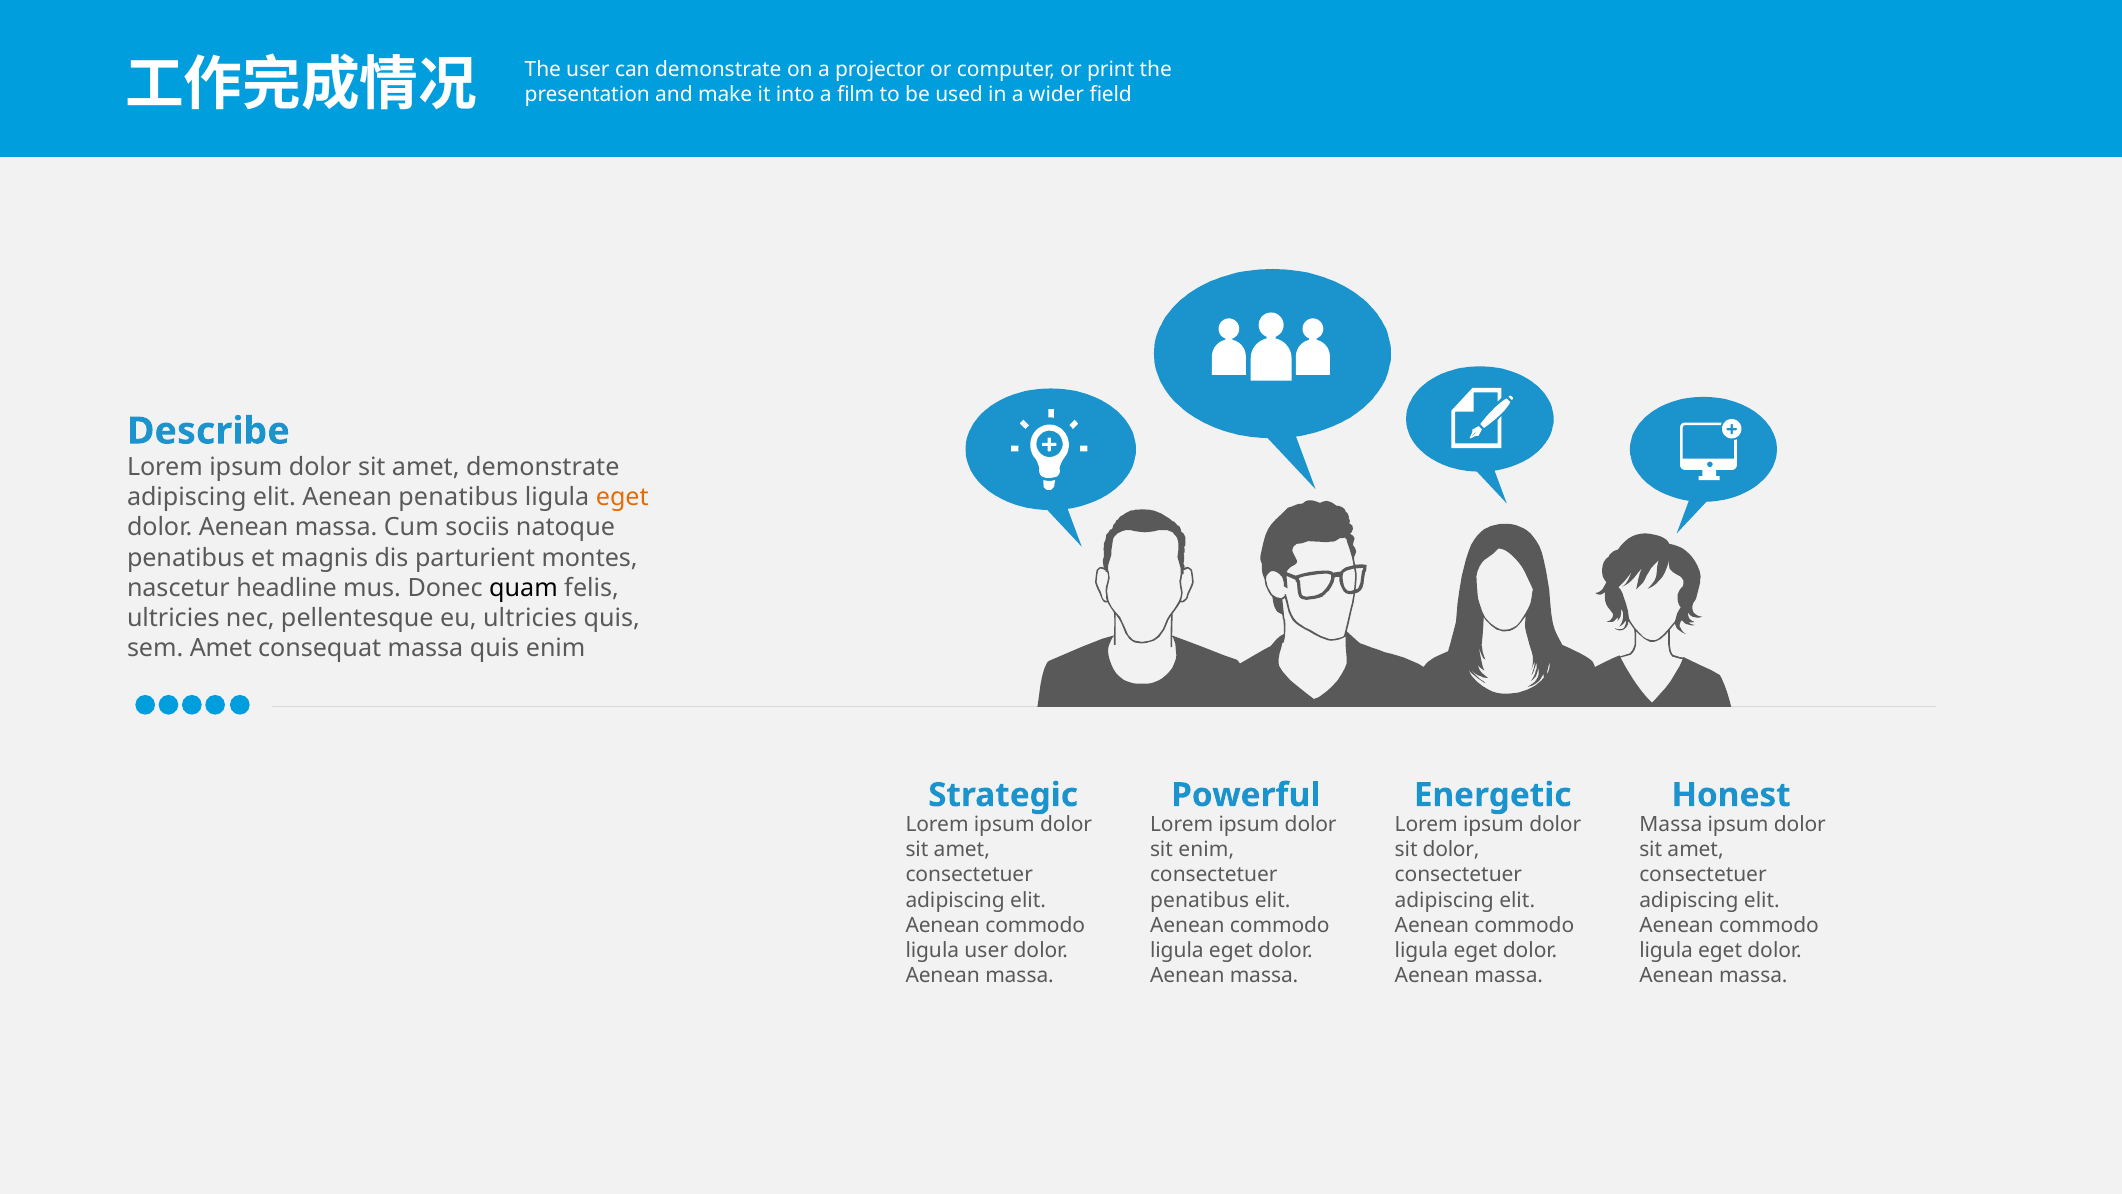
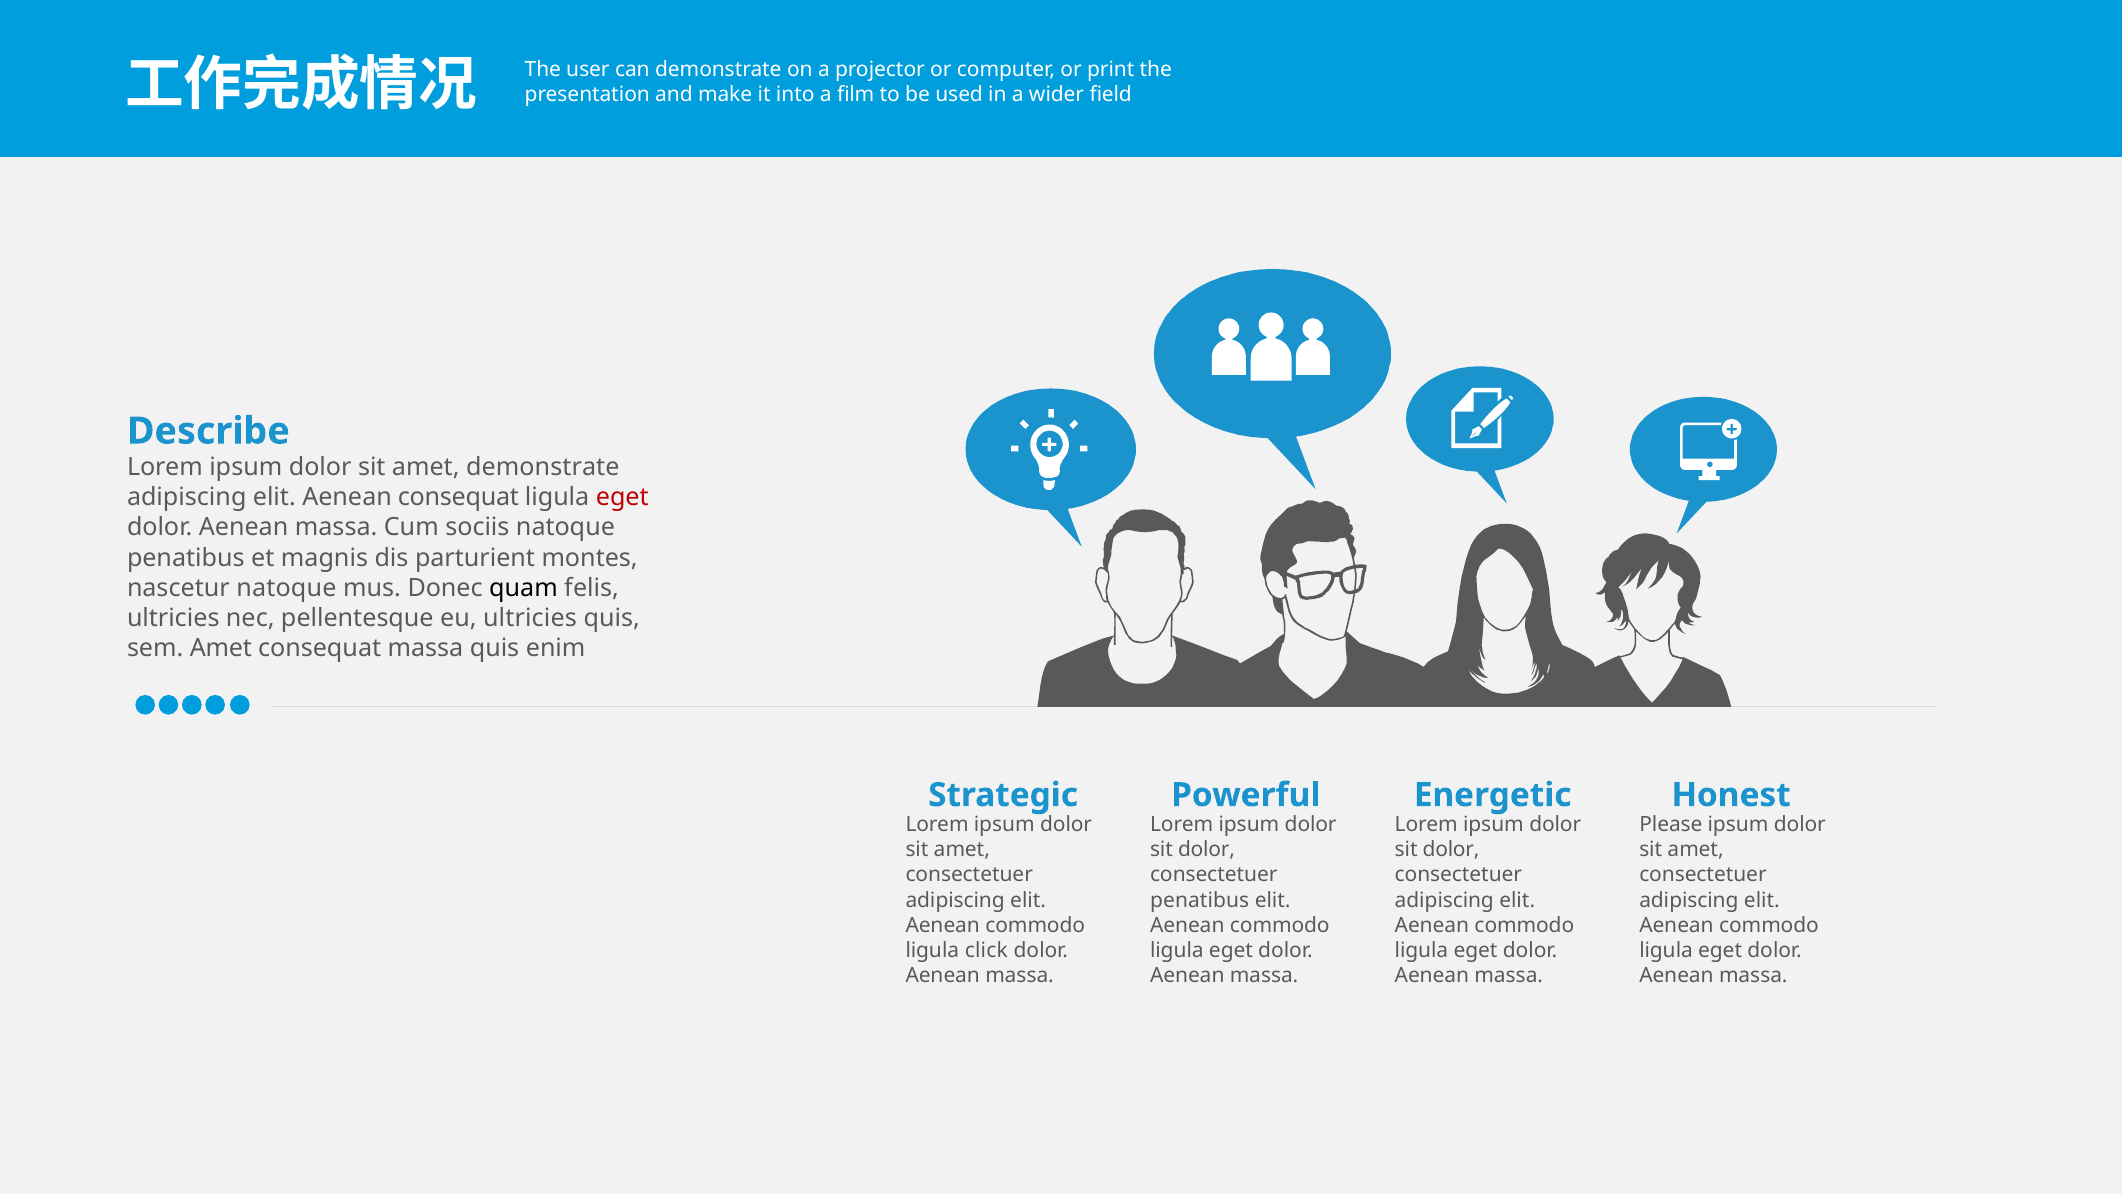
Aenean penatibus: penatibus -> consequat
eget at (622, 497) colour: orange -> red
nascetur headline: headline -> natoque
Massa at (1671, 824): Massa -> Please
enim at (1206, 850): enim -> dolor
ligula user: user -> click
